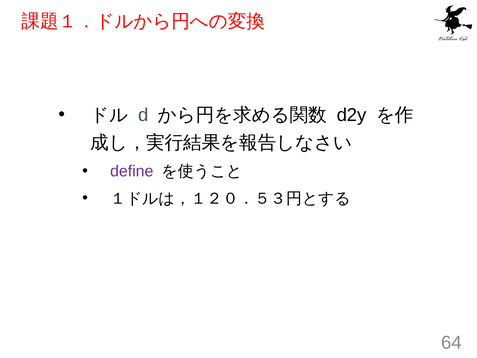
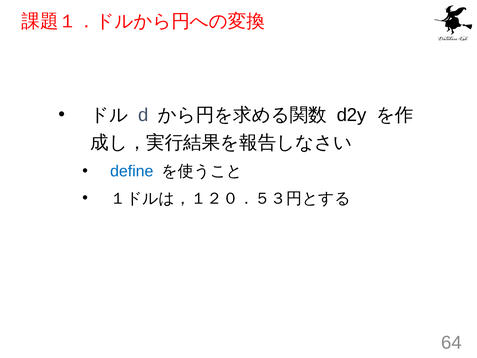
define colour: purple -> blue
